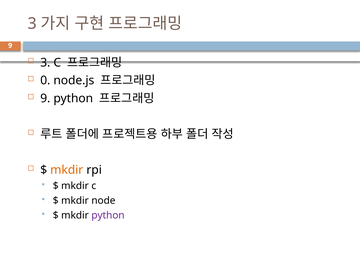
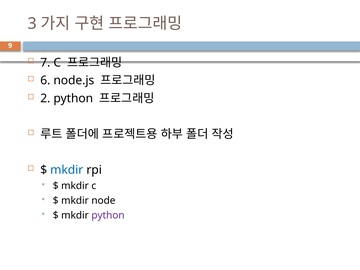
3 at (45, 63): 3 -> 7
0: 0 -> 6
9 at (45, 98): 9 -> 2
mkdir at (67, 170) colour: orange -> blue
